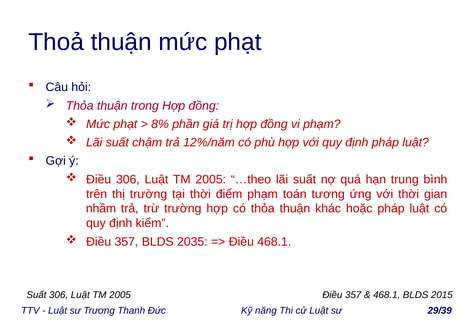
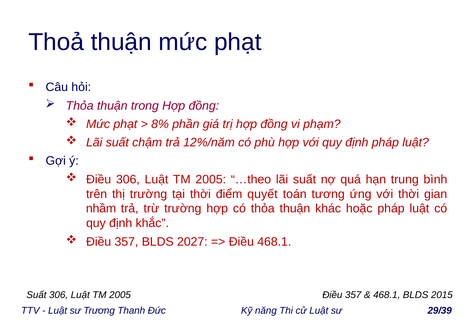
điểm phạm: phạm -> quyết
kiểm: kiểm -> khắc
2035: 2035 -> 2027
